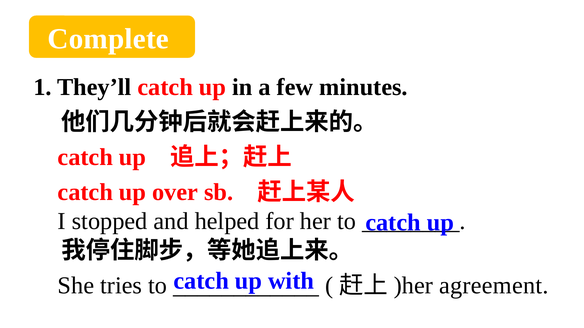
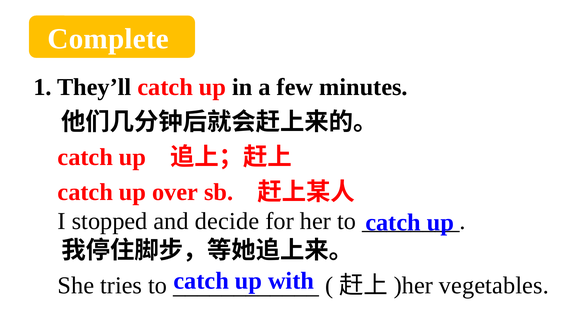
helped: helped -> decide
agreement: agreement -> vegetables
